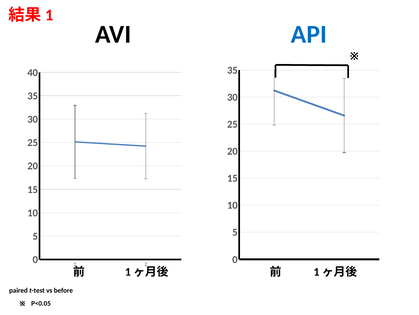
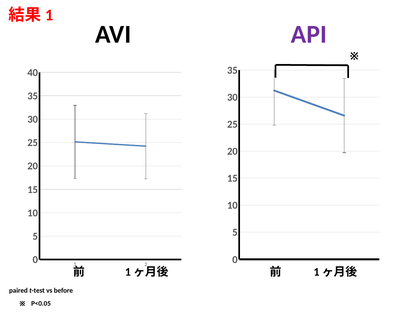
API colour: blue -> purple
